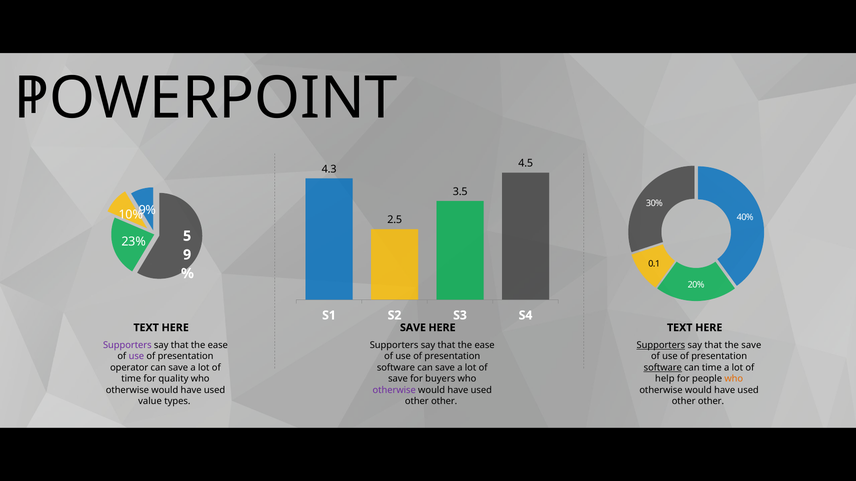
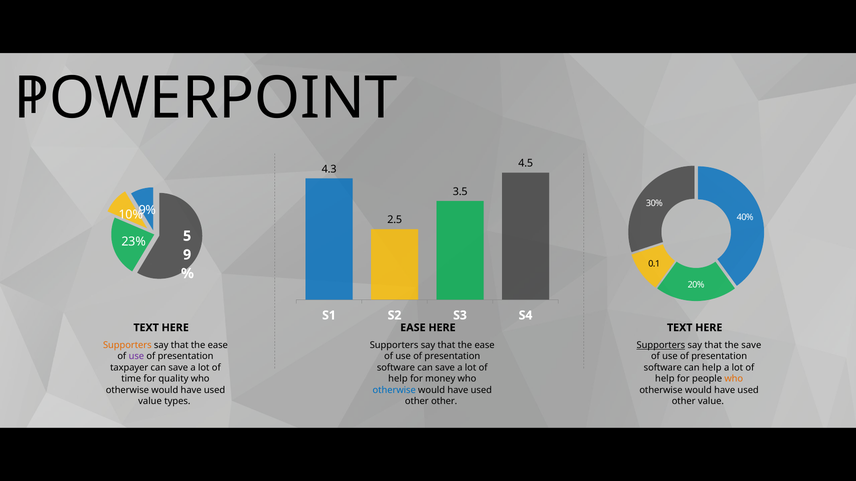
SAVE at (413, 328): SAVE -> EASE
Supporters at (127, 346) colour: purple -> orange
operator: operator -> taxpayer
software at (663, 368) underline: present -> none
can time: time -> help
save at (398, 379): save -> help
buyers: buyers -> money
otherwise at (394, 390) colour: purple -> blue
other at (711, 402): other -> value
